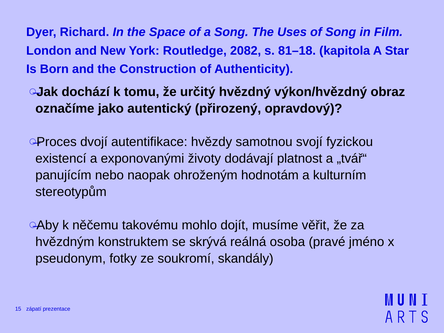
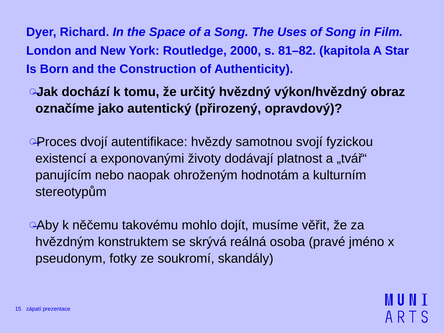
2082: 2082 -> 2000
81–18: 81–18 -> 81–82
